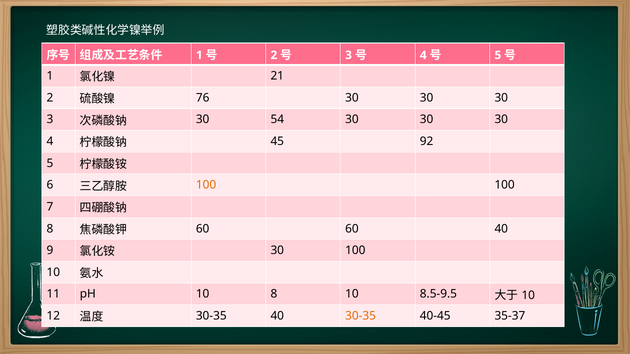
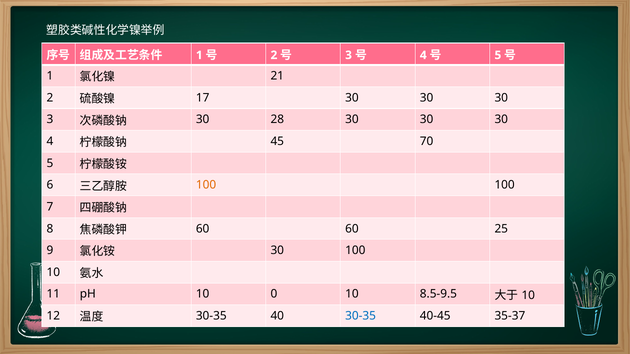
76: 76 -> 17
54: 54 -> 28
92: 92 -> 70
60 40: 40 -> 25
10 8: 8 -> 0
30-35 at (361, 316) colour: orange -> blue
